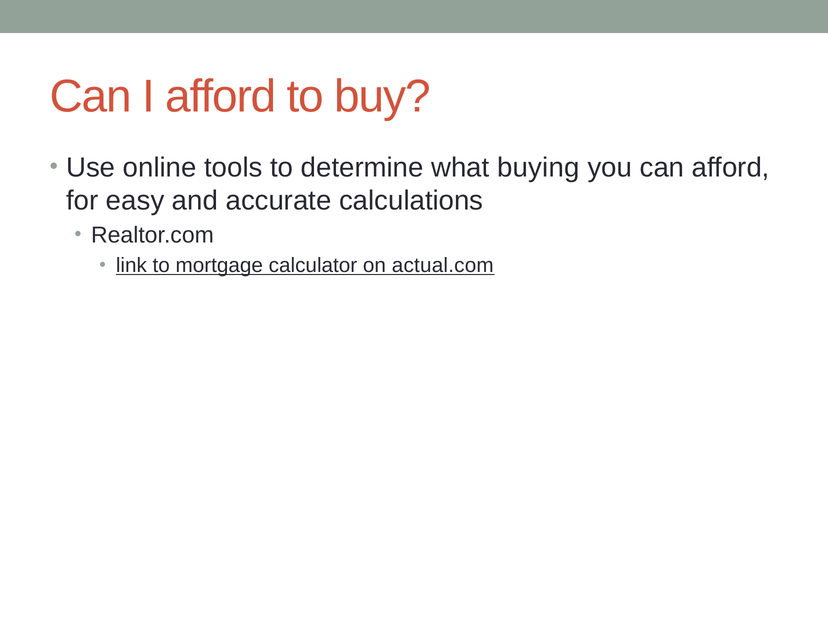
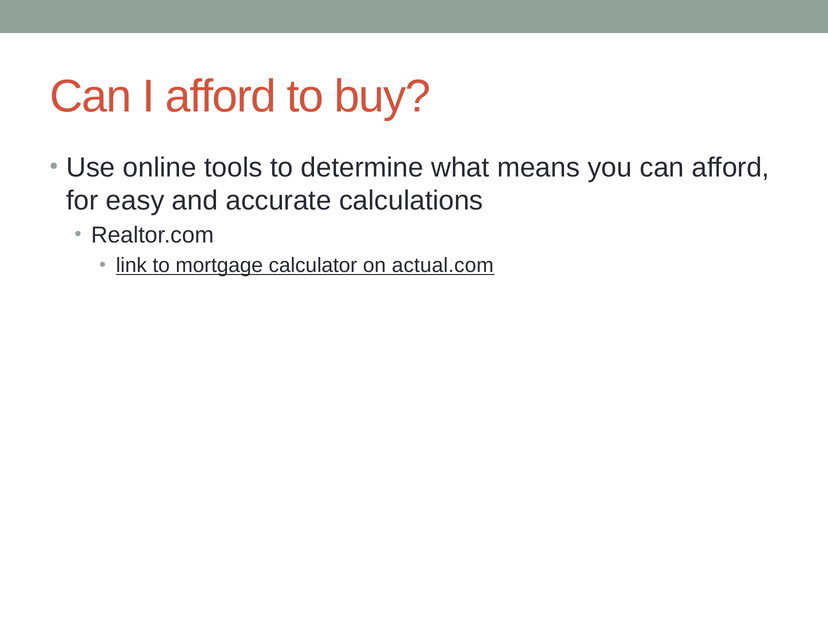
buying: buying -> means
